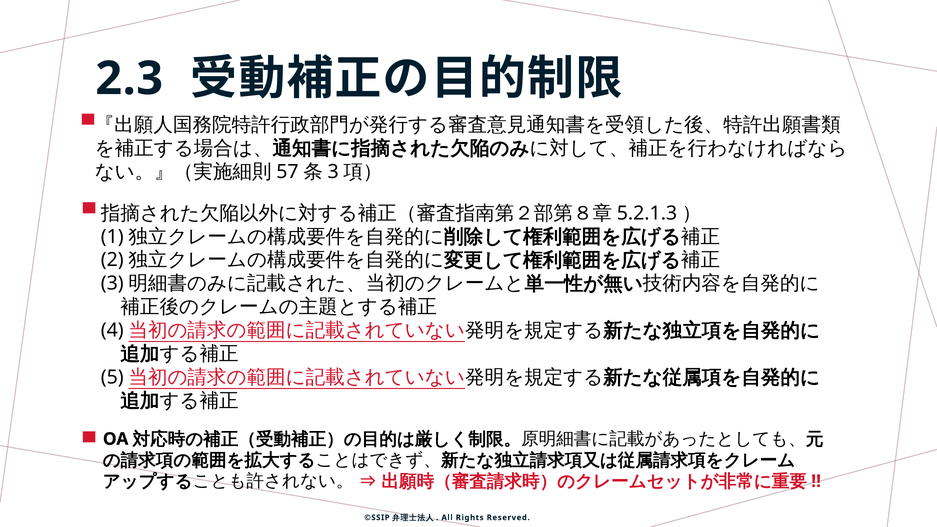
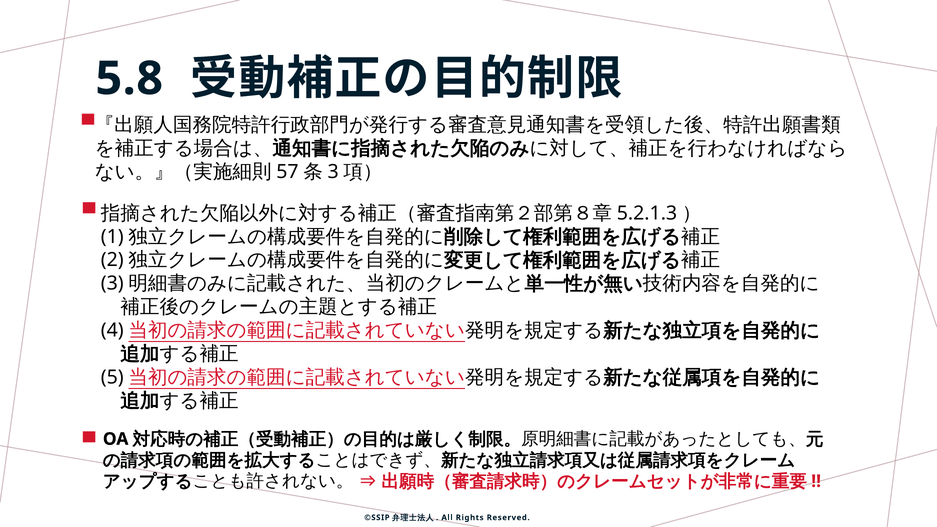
2.3: 2.3 -> 5.8
